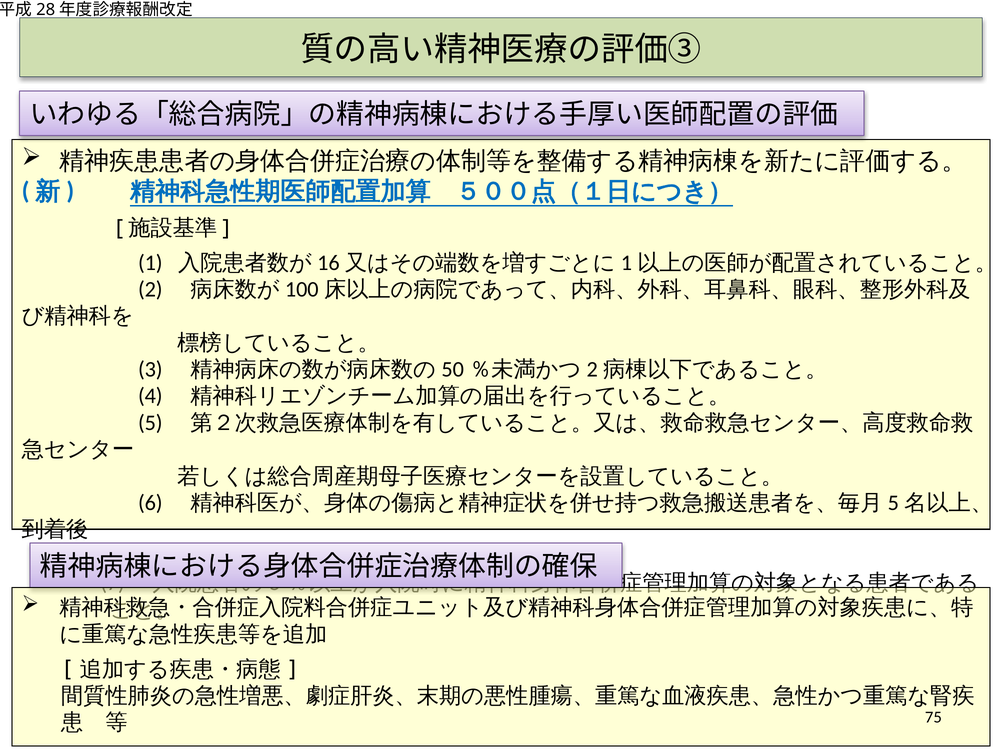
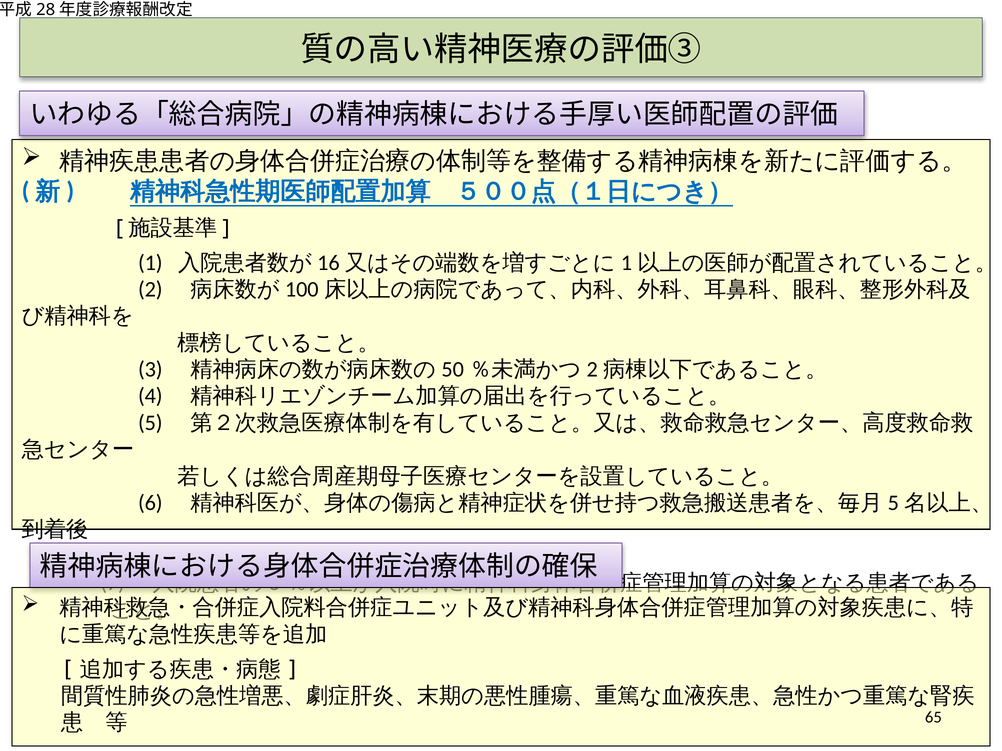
75: 75 -> 65
